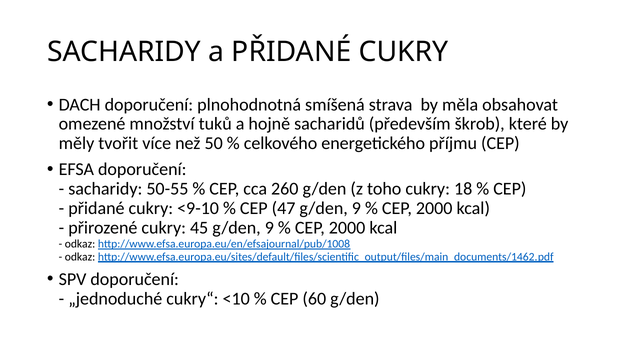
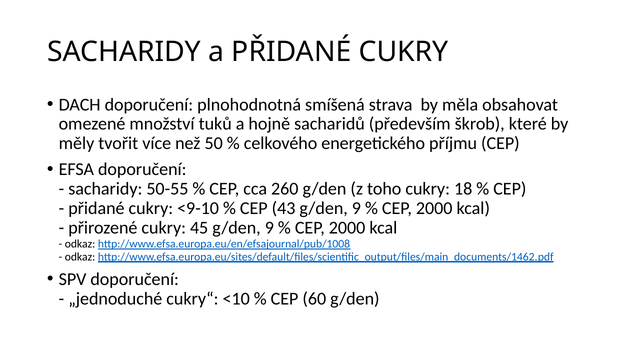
47: 47 -> 43
